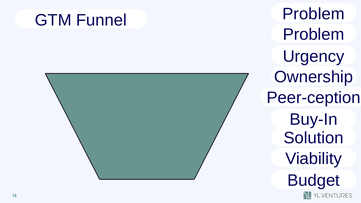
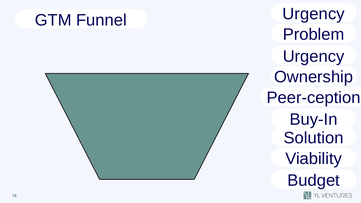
Problem at (314, 14): Problem -> Urgency
